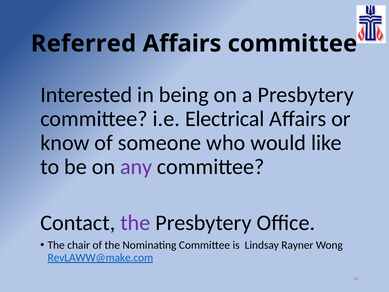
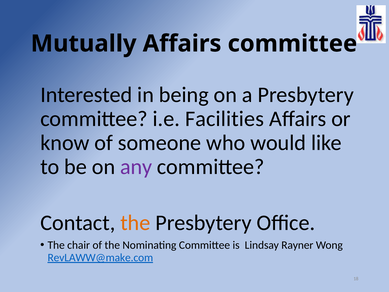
Referred: Referred -> Mutually
Electrical: Electrical -> Facilities
the at (135, 223) colour: purple -> orange
